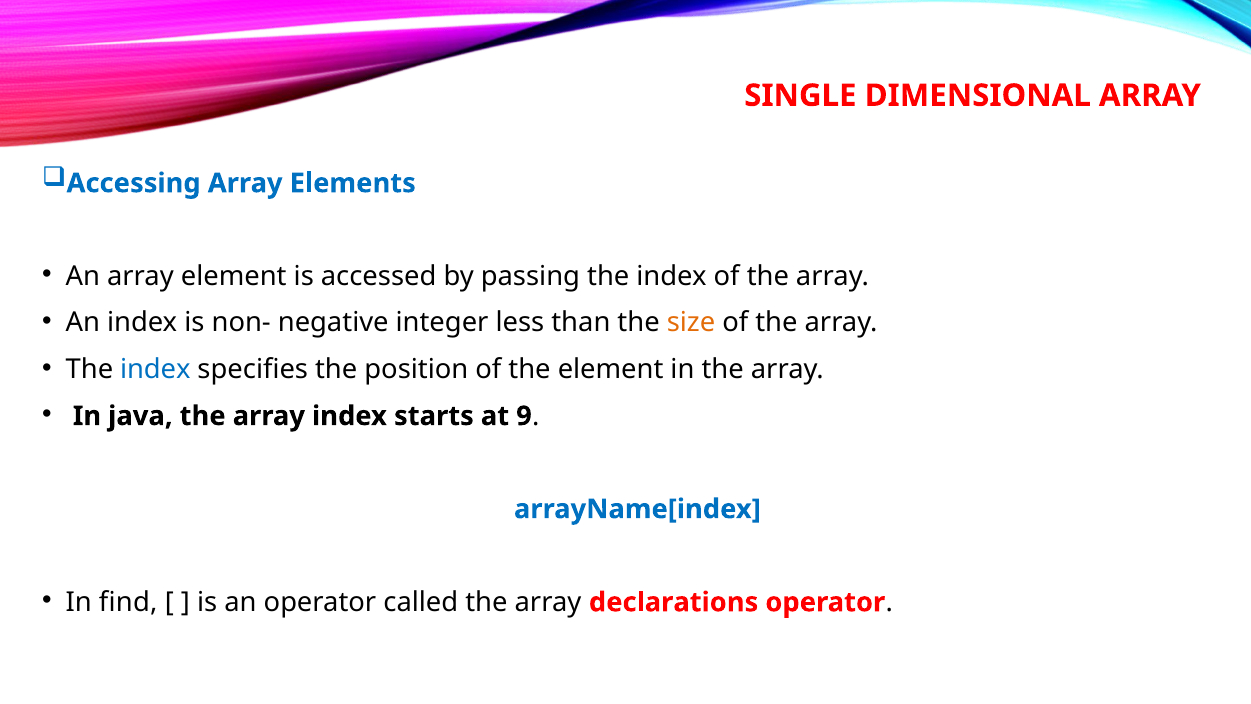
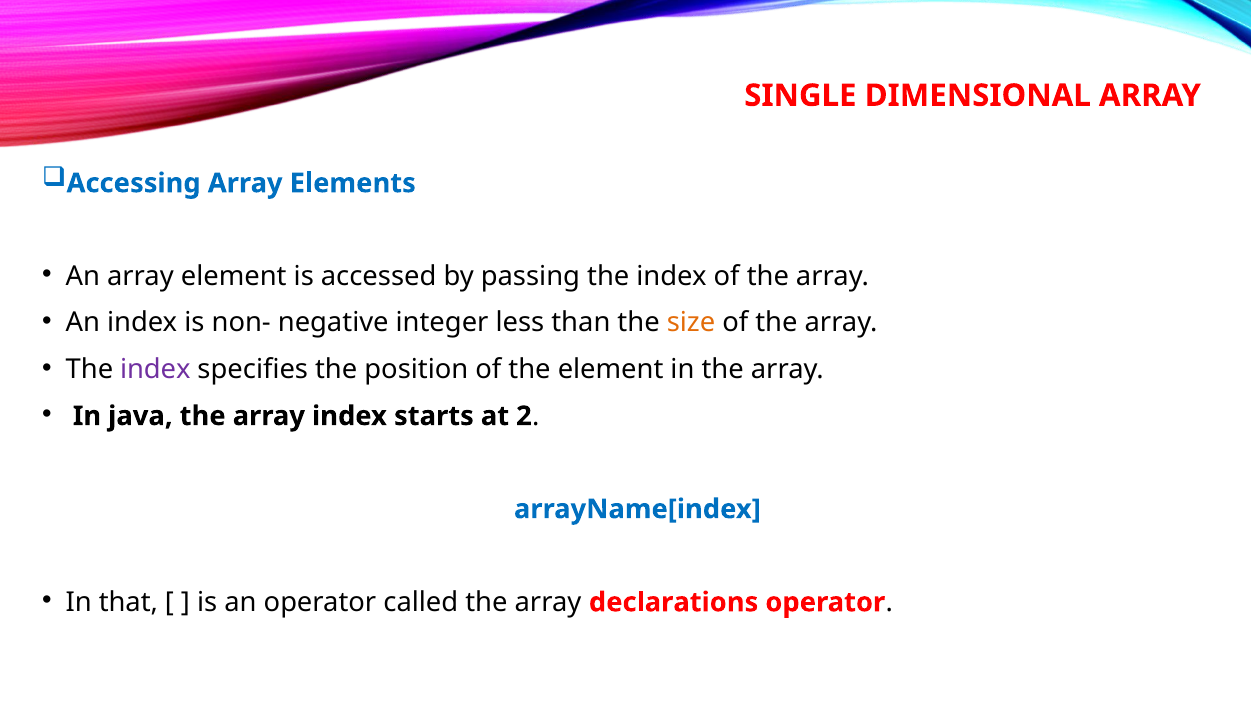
index at (155, 369) colour: blue -> purple
9: 9 -> 2
find: find -> that
